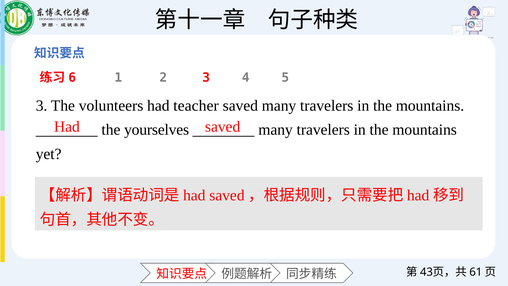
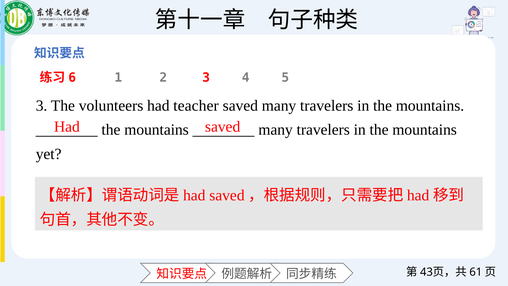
yourselves at (157, 130): yourselves -> mountains
